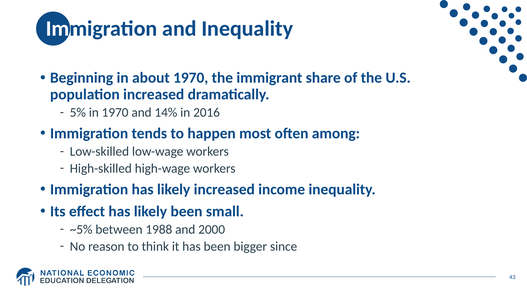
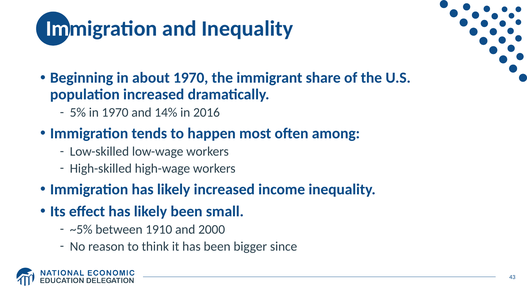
1988: 1988 -> 1910
